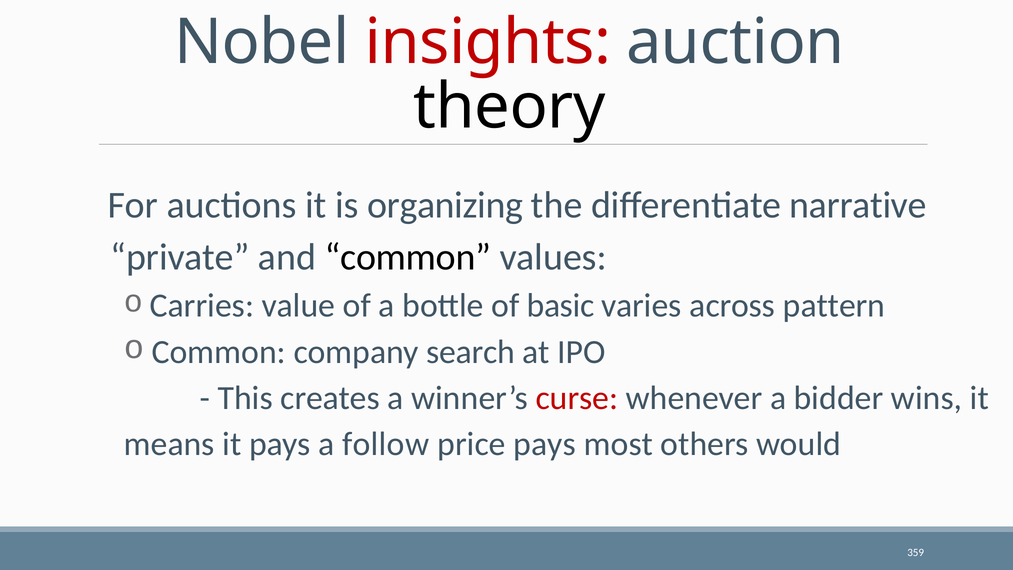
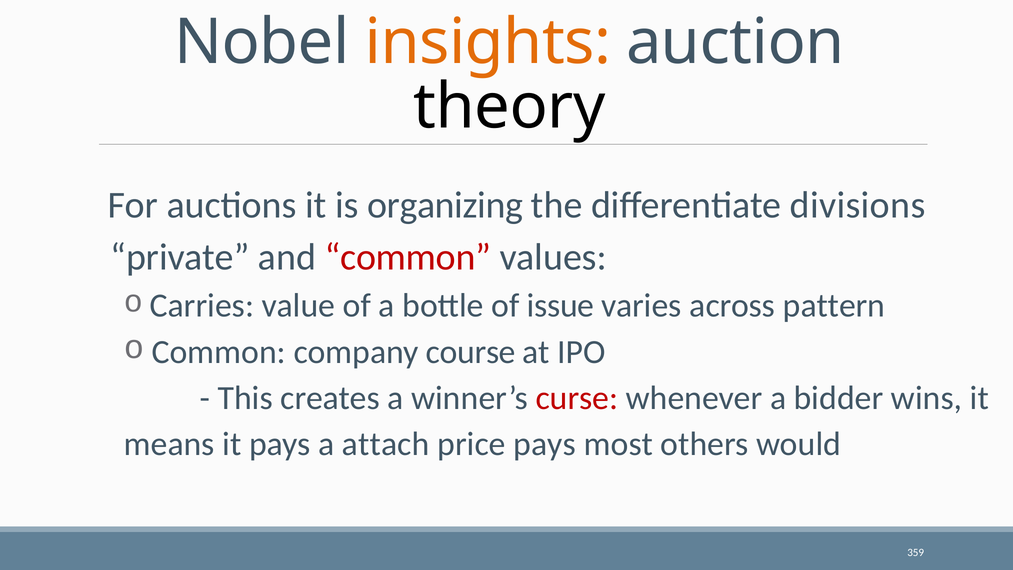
insights colour: red -> orange
narrative: narrative -> divisions
common at (408, 257) colour: black -> red
basic: basic -> issue
search: search -> course
follow: follow -> attach
